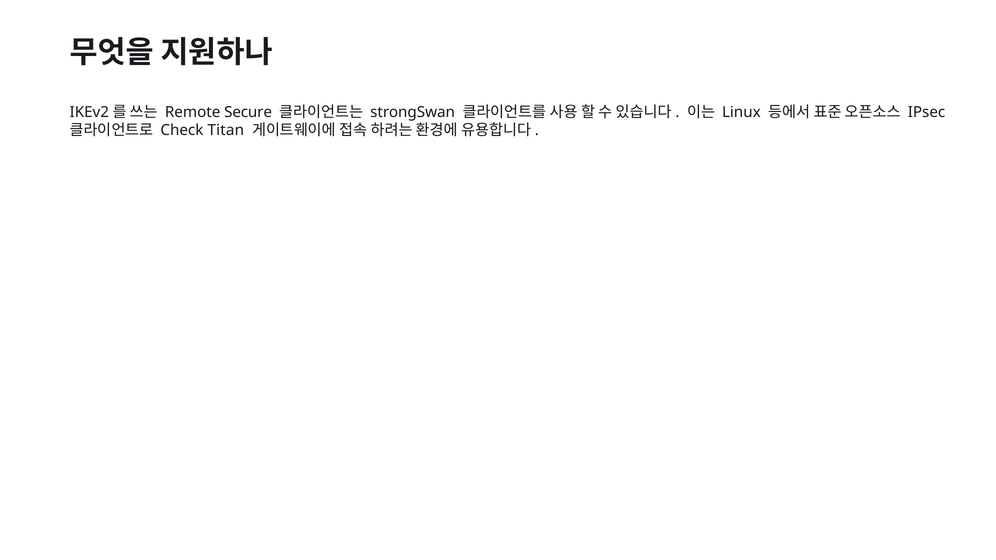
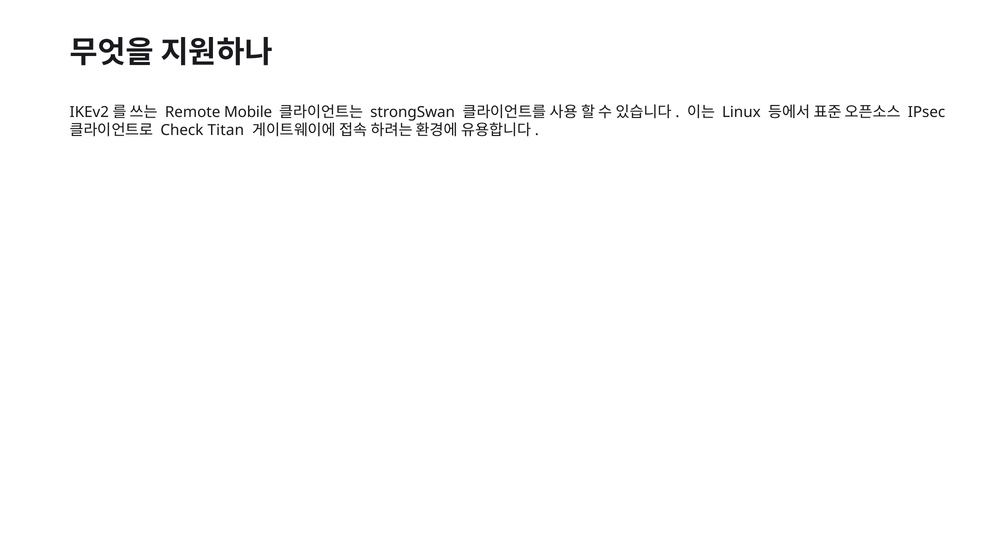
Secure: Secure -> Mobile
